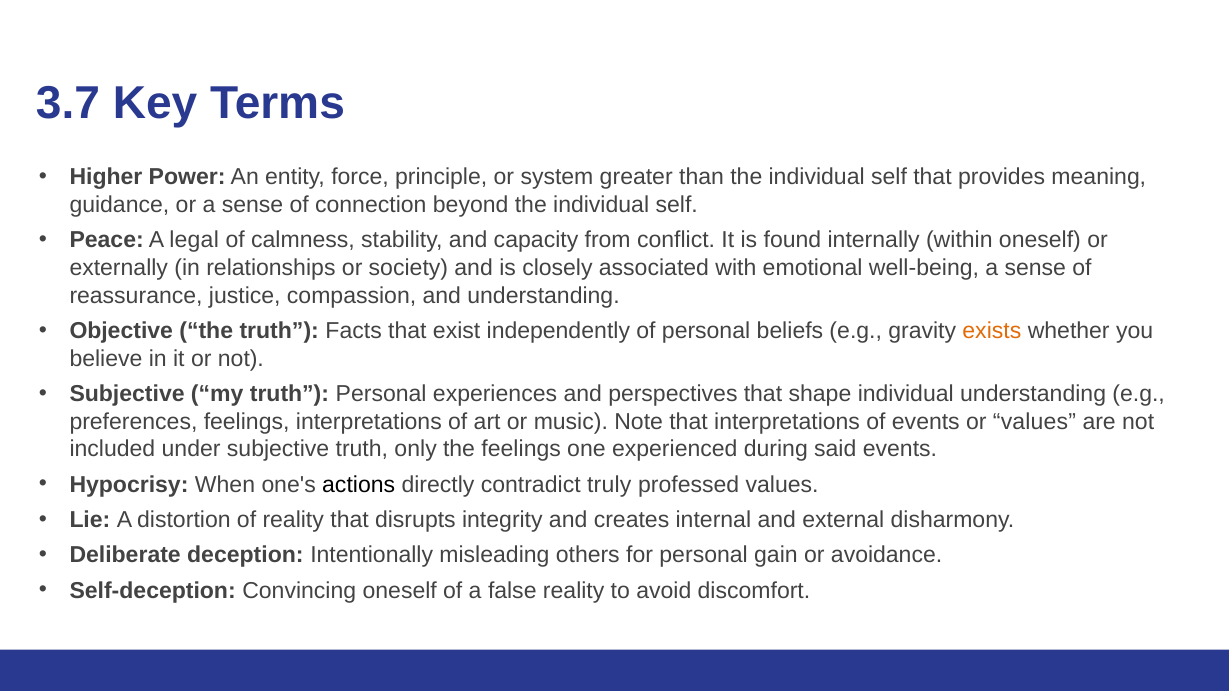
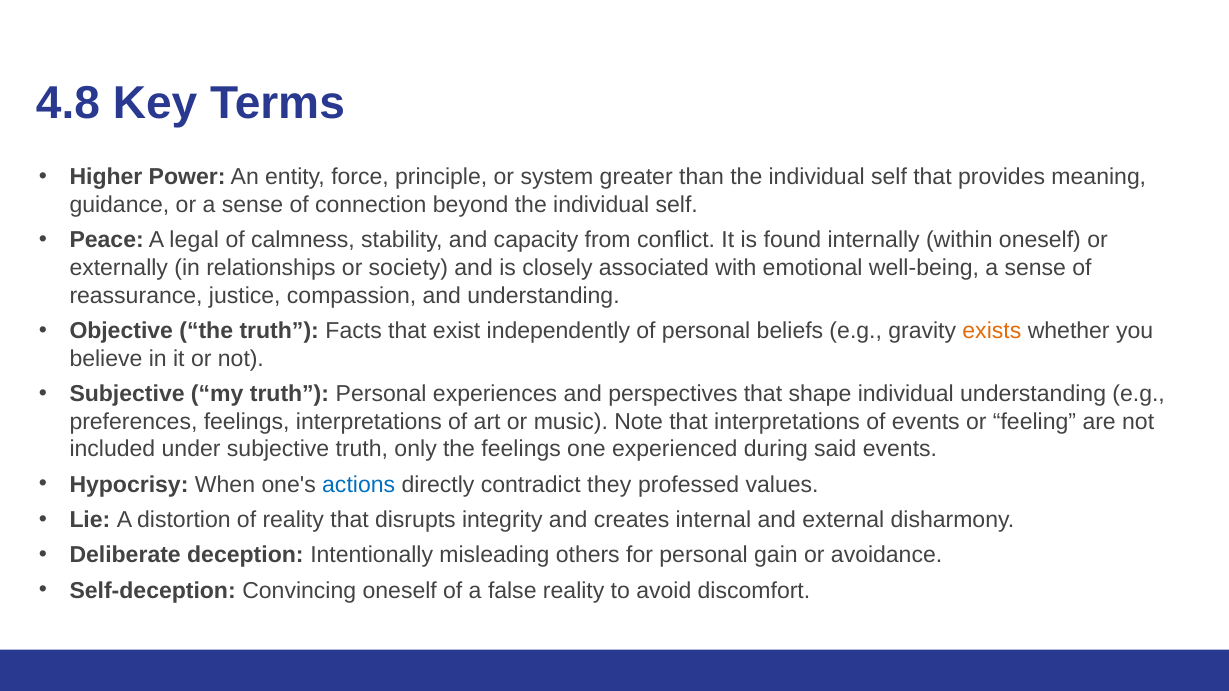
3.7: 3.7 -> 4.8
or values: values -> feeling
actions colour: black -> blue
truly: truly -> they
